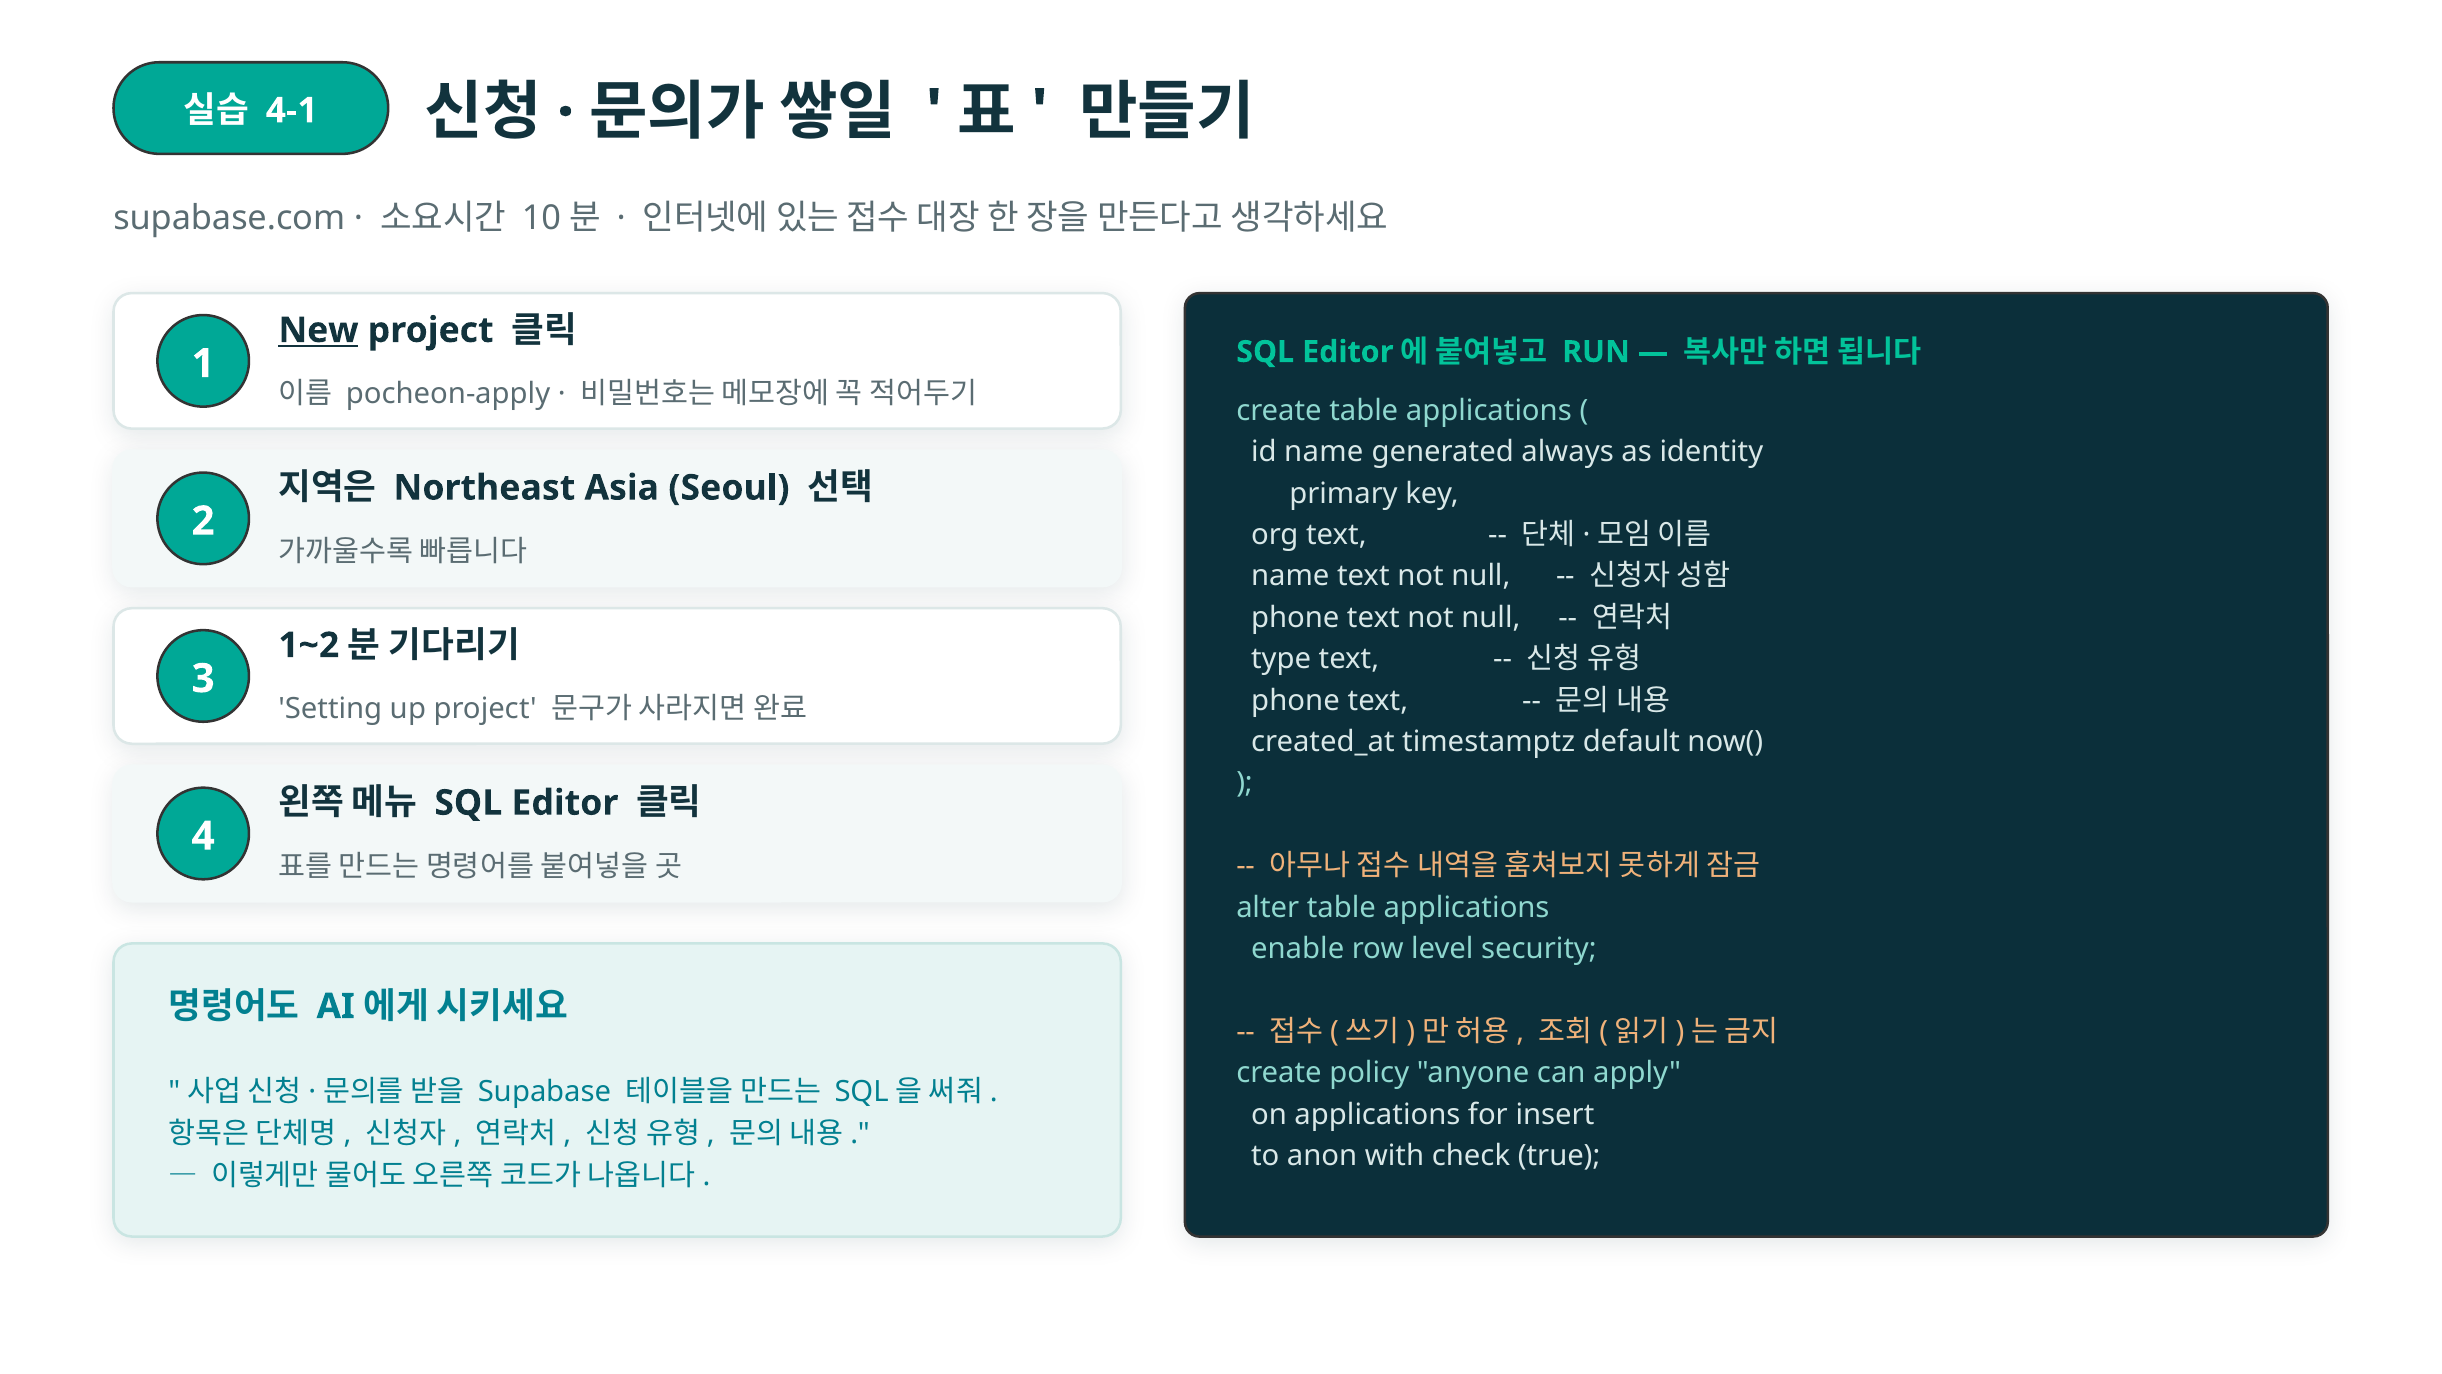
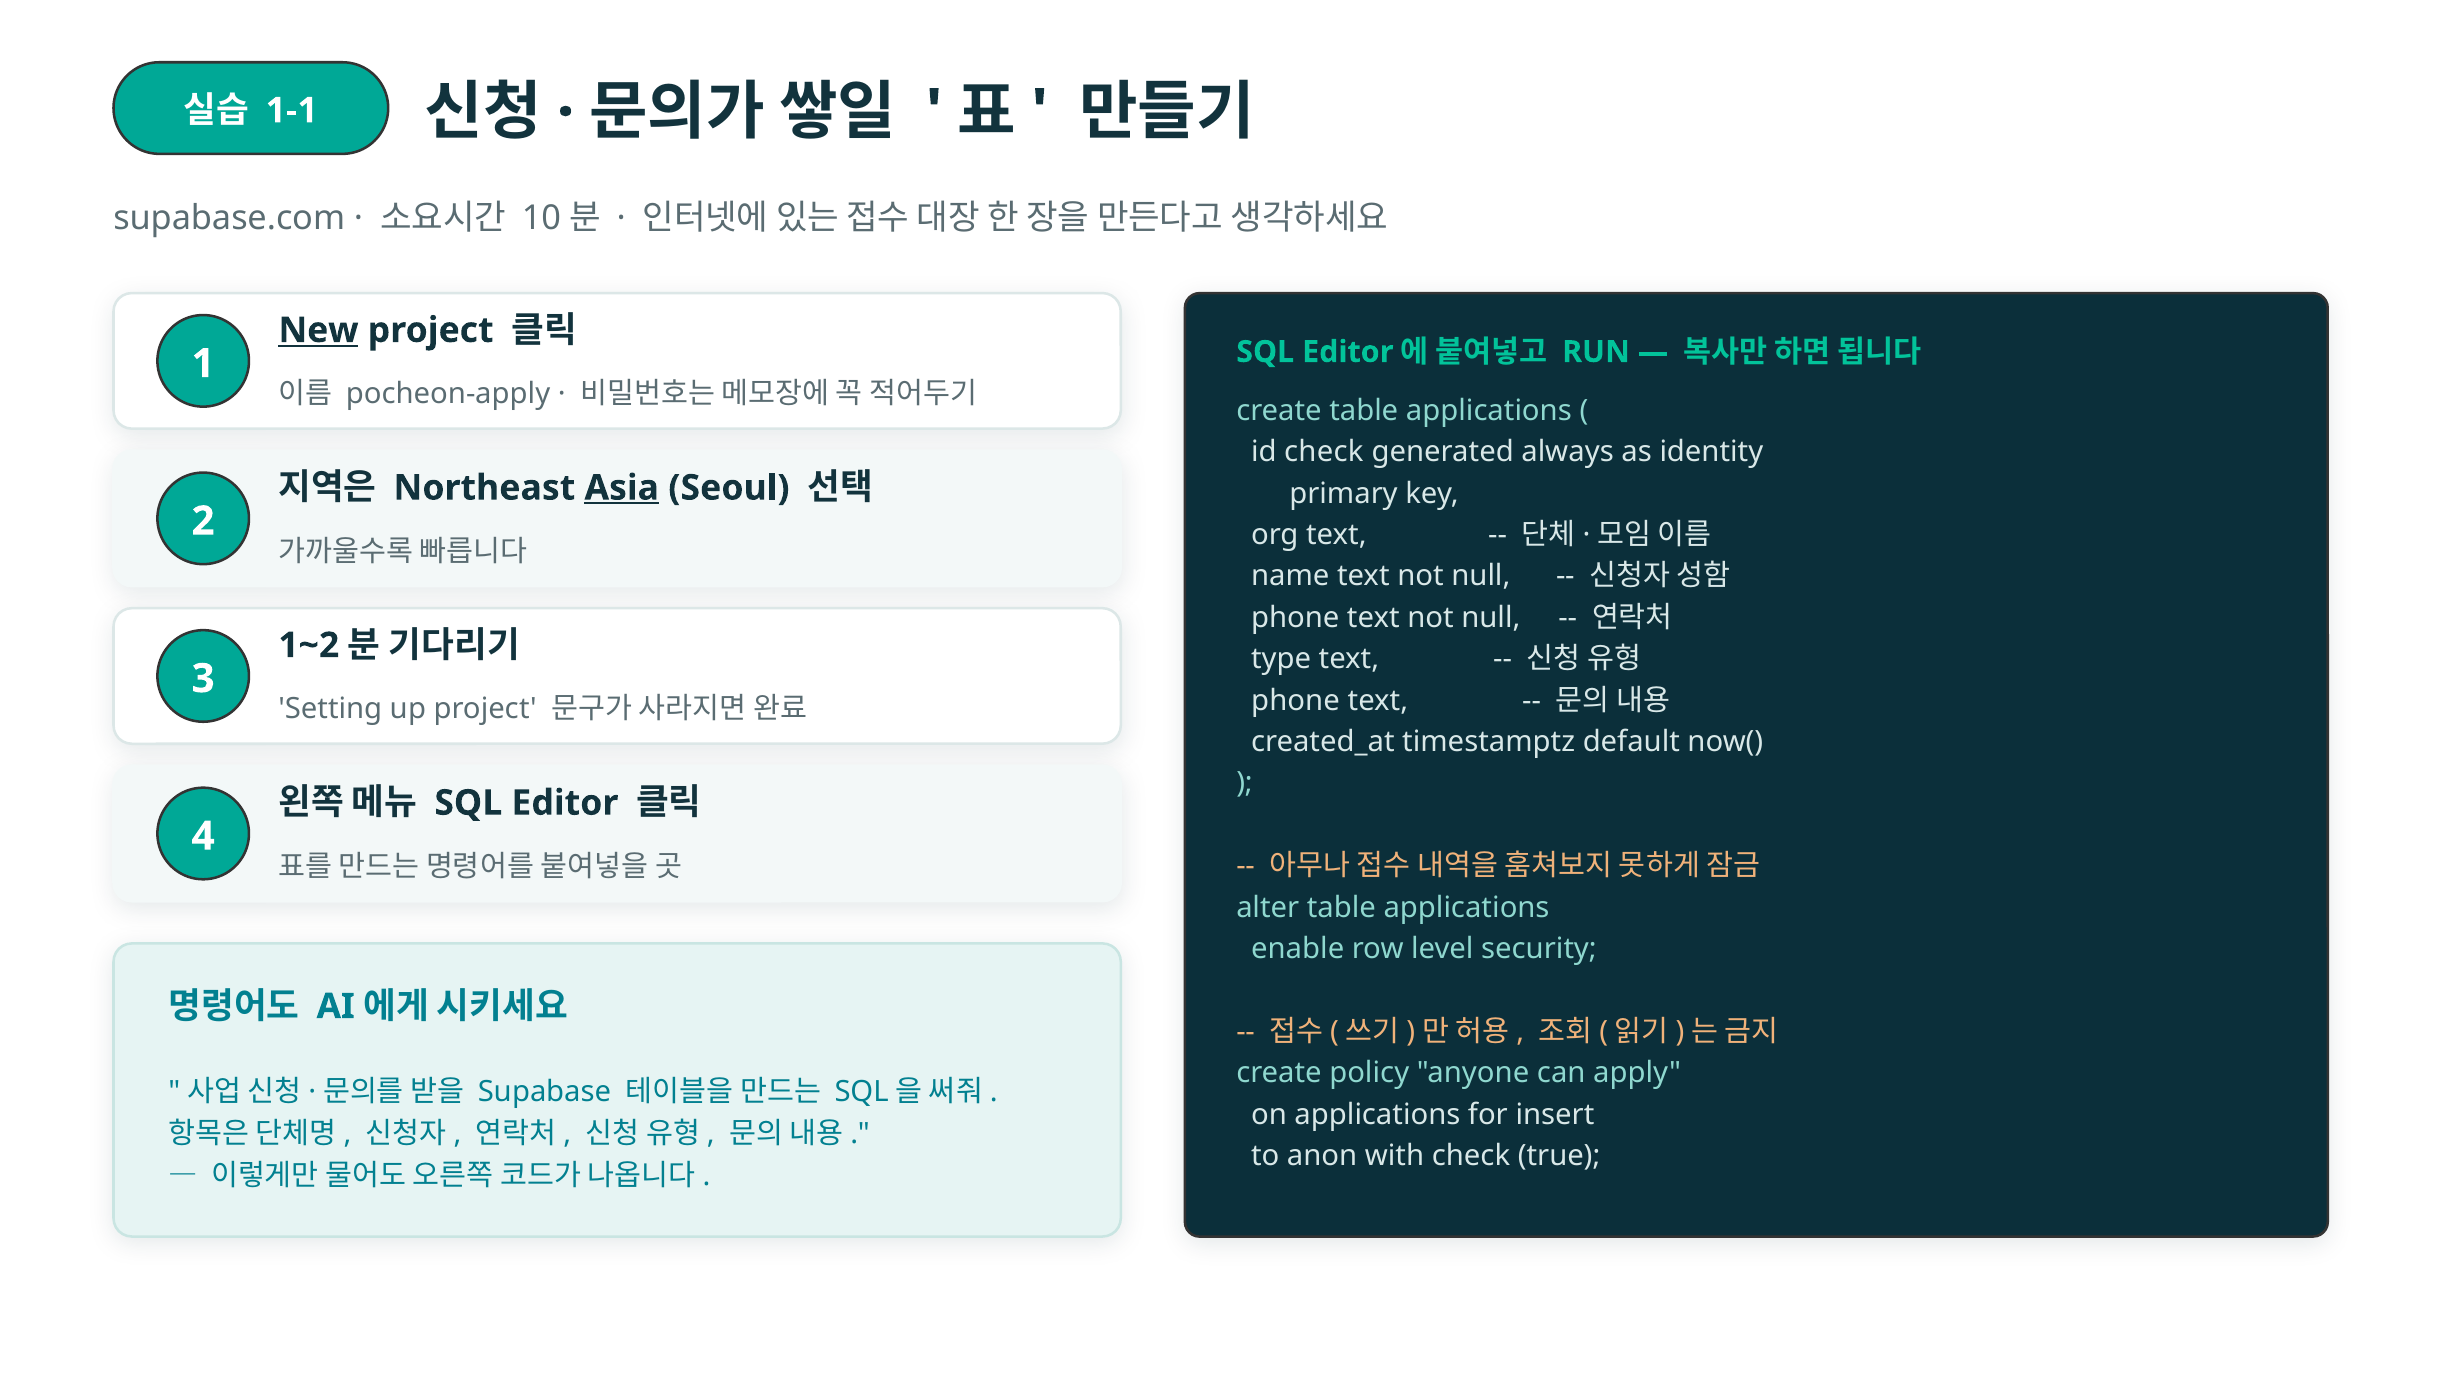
4-1: 4-1 -> 1-1
id name: name -> check
Asia underline: none -> present
